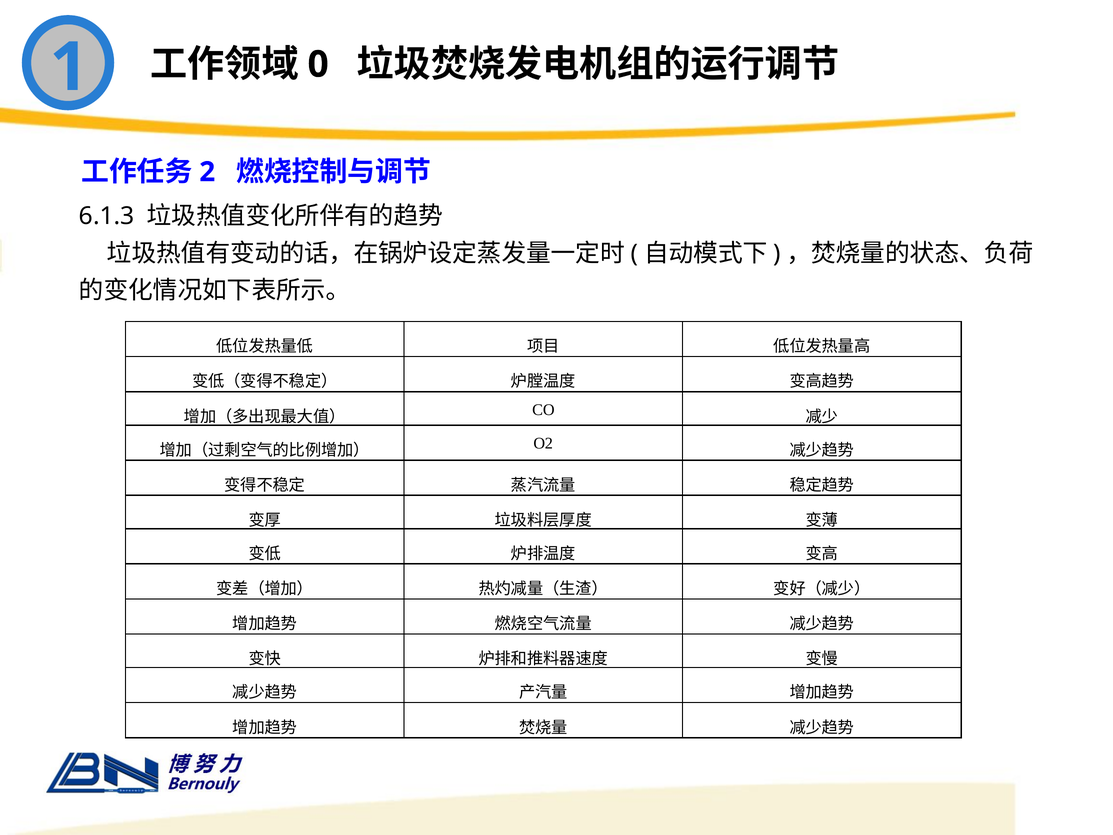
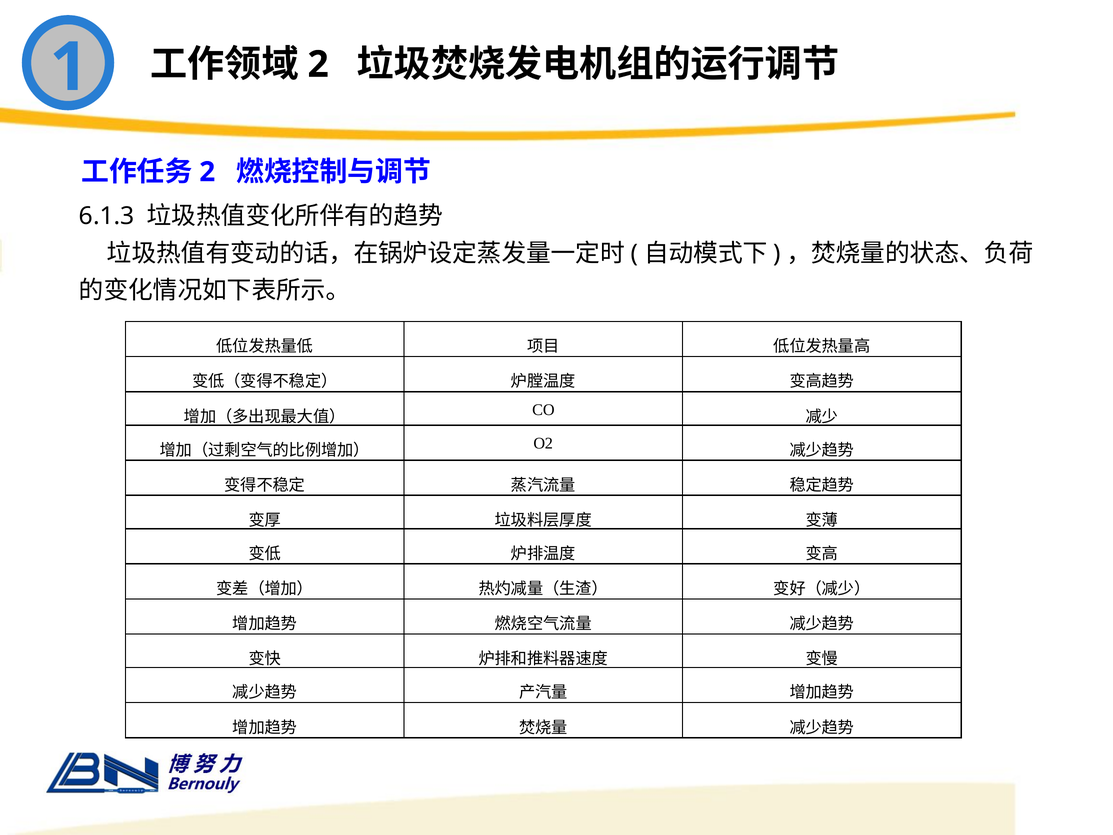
0 at (318, 64): 0 -> 2
